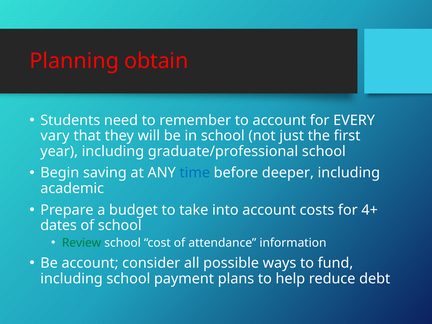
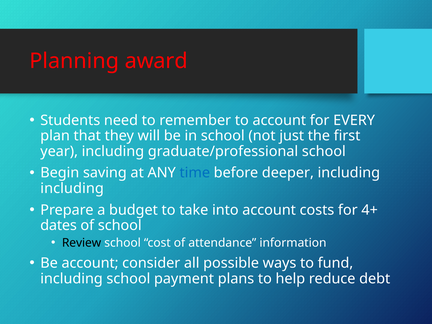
obtain: obtain -> award
vary: vary -> plan
academic at (72, 188): academic -> including
Review colour: green -> black
